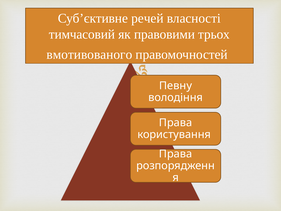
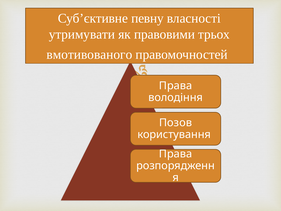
речей: речей -> певну
тимчасовий: тимчасовий -> утримувати
Певну at (176, 86): Певну -> Права
Права at (176, 123): Права -> Позов
